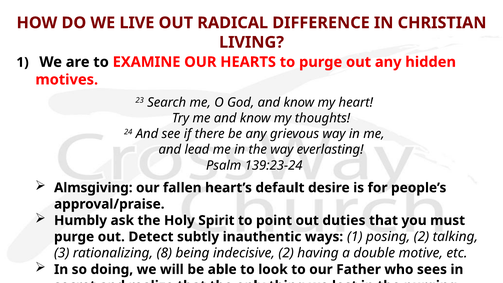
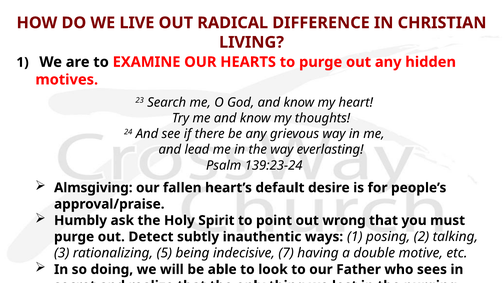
duties: duties -> wrong
8: 8 -> 5
indecisive 2: 2 -> 7
